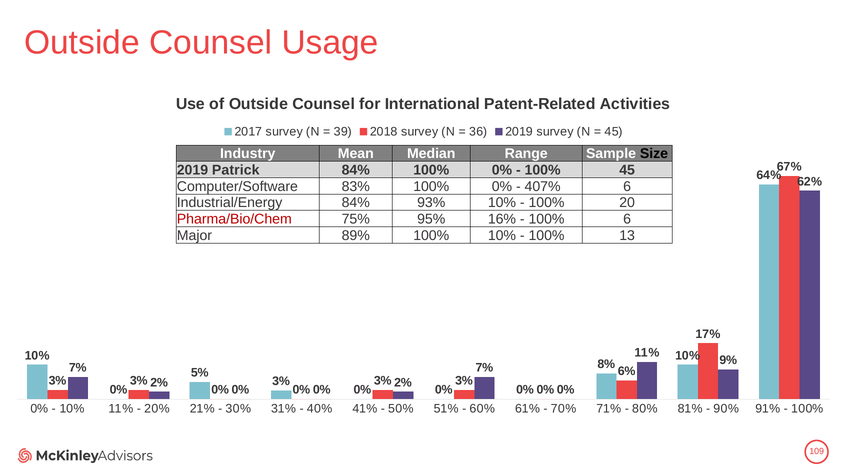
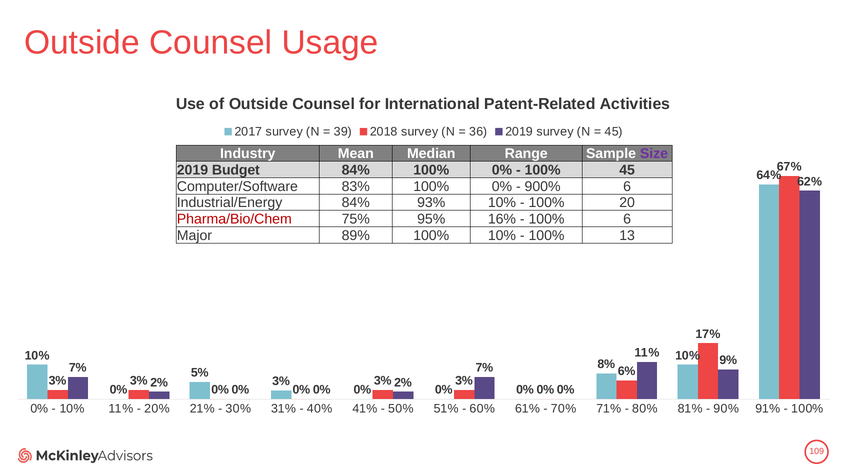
Size colour: black -> purple
Patrick: Patrick -> Budget
407%: 407% -> 900%
